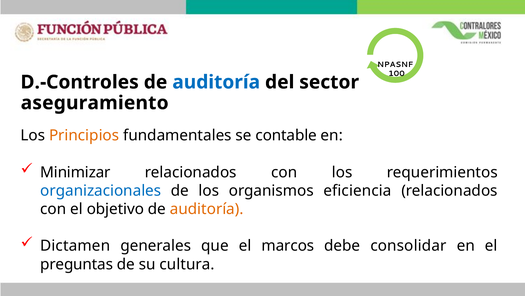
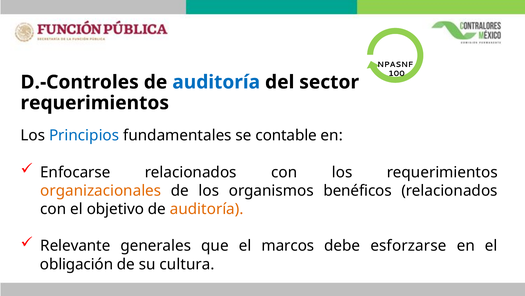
aseguramiento at (95, 103): aseguramiento -> requerimientos
Principios colour: orange -> blue
Minimizar: Minimizar -> Enfocarse
organizacionales colour: blue -> orange
eficiencia: eficiencia -> benéficos
Dictamen: Dictamen -> Relevante
consolidar: consolidar -> esforzarse
preguntas: preguntas -> obligación
